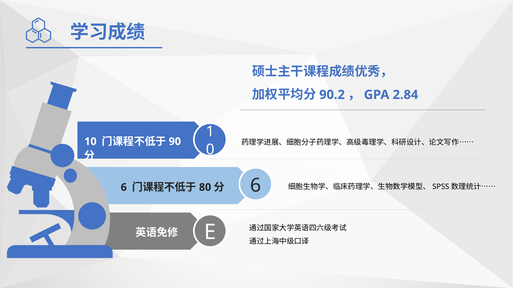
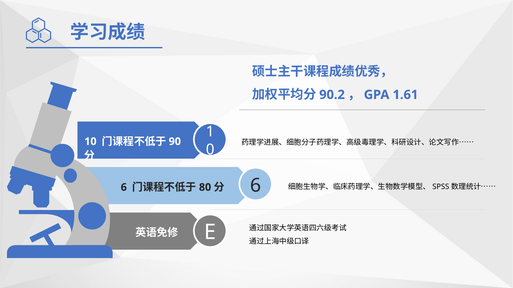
2.84: 2.84 -> 1.61
